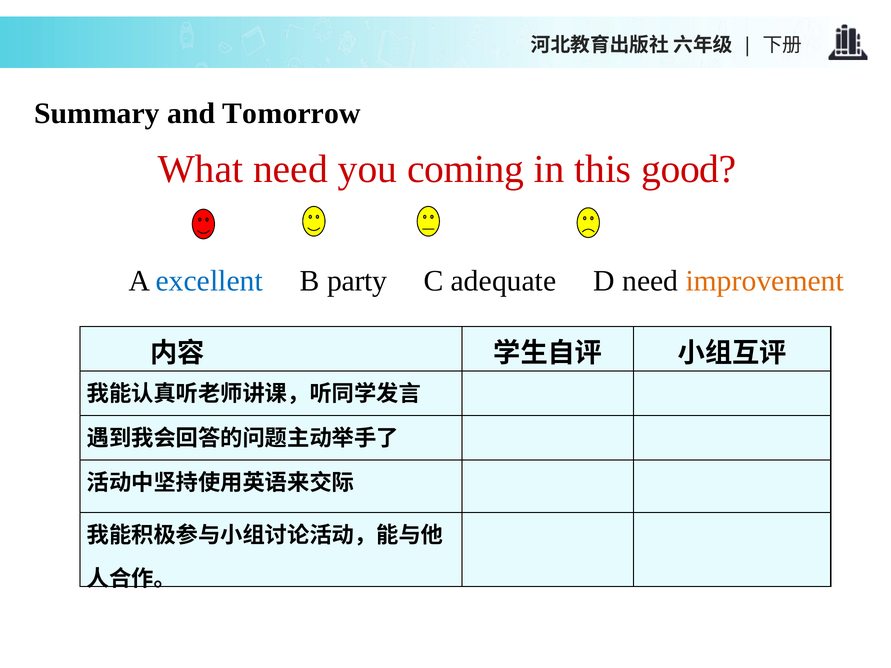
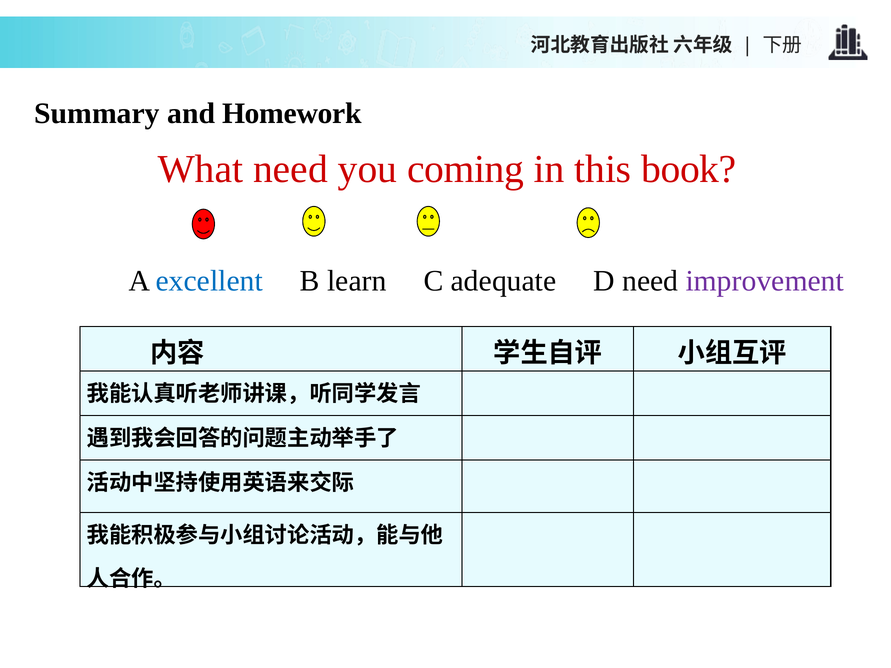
Tomorrow: Tomorrow -> Homework
good: good -> book
party: party -> learn
improvement colour: orange -> purple
